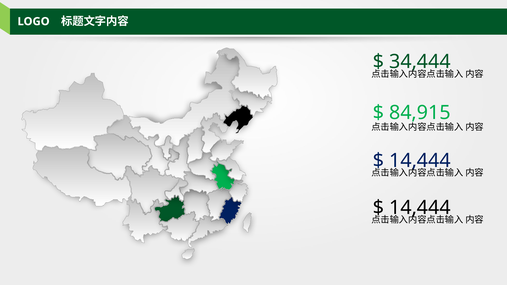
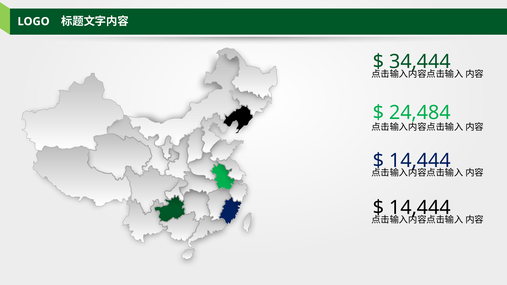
84,915: 84,915 -> 24,484
